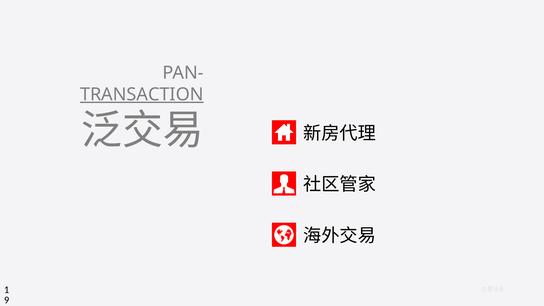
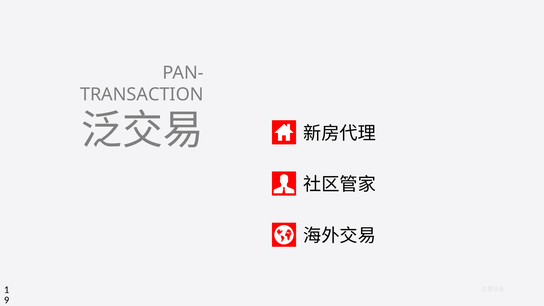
TRANSACTION underline: present -> none
